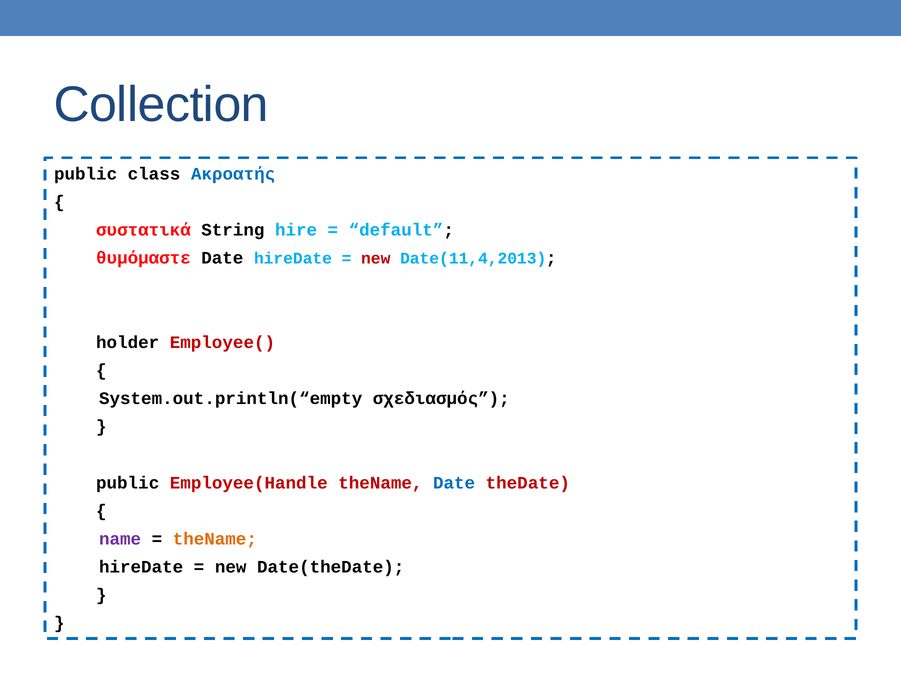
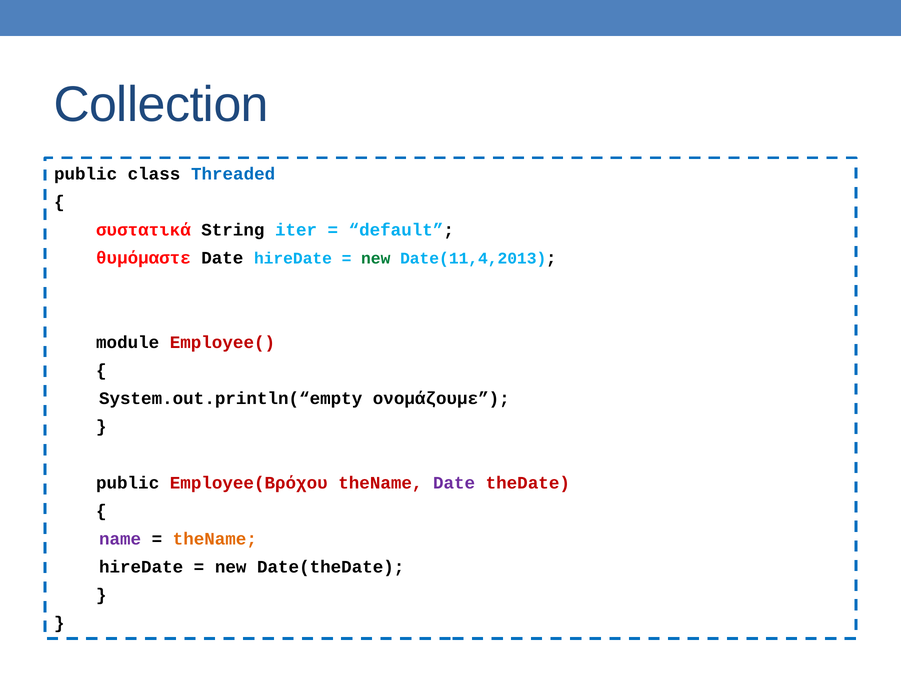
Ακροατής: Ακροατής -> Threaded
hire: hire -> iter
new at (376, 259) colour: red -> green
holder: holder -> module
σχεδιασμός: σχεδιασμός -> ονομάζουμε
Employee(Handle: Employee(Handle -> Employee(Βρόχου
Date at (454, 483) colour: blue -> purple
